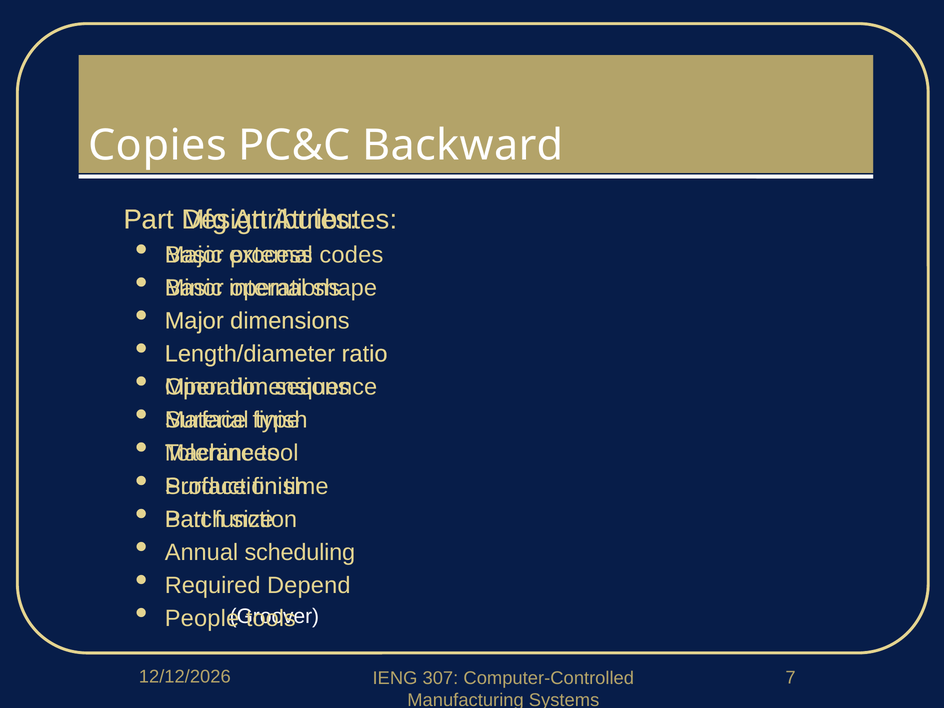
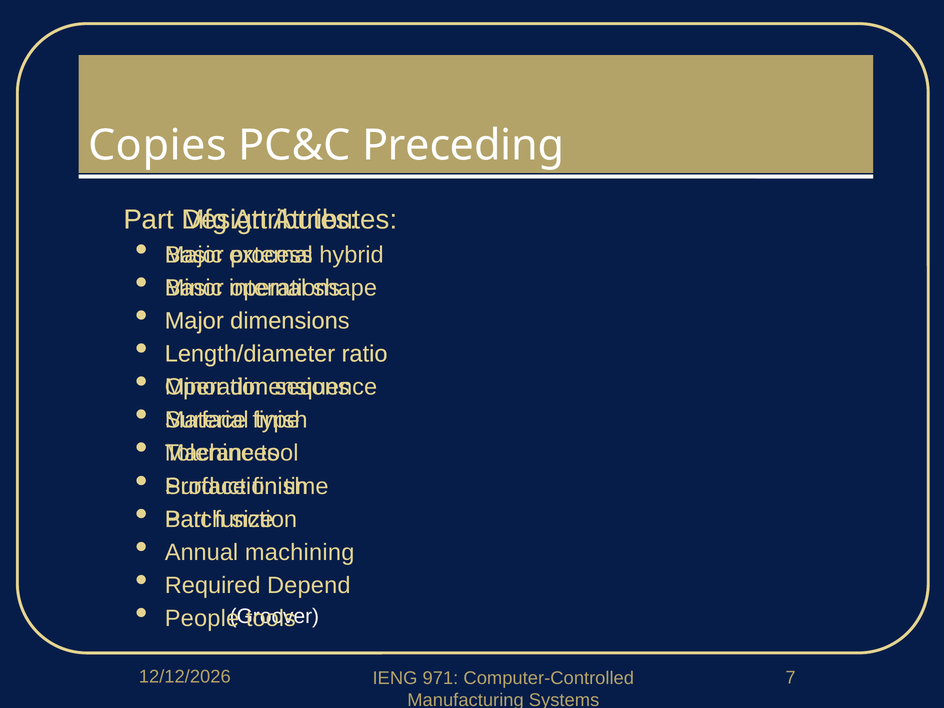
Backward: Backward -> Preceding
codes: codes -> hybrid
scheduling: scheduling -> machining
307: 307 -> 971
